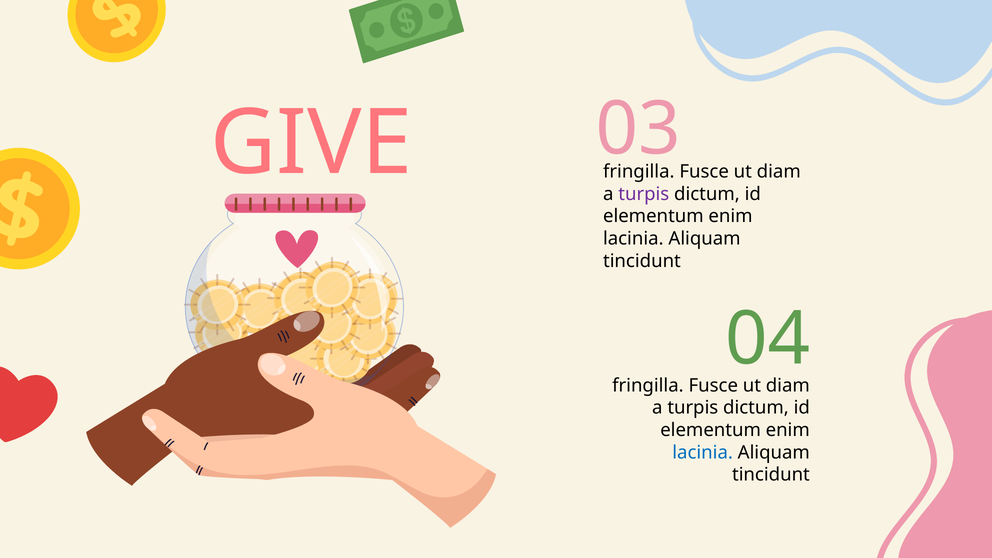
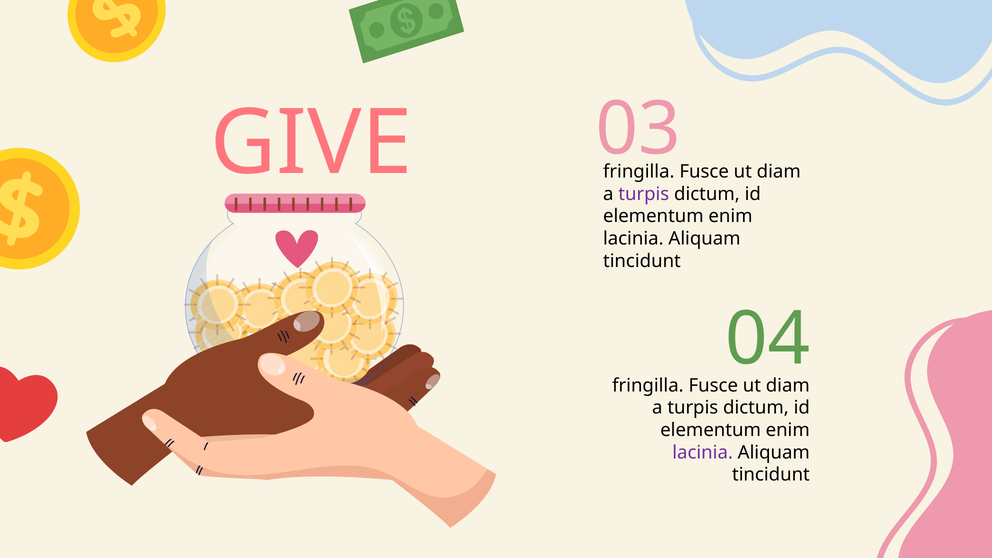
lacinia at (703, 452) colour: blue -> purple
